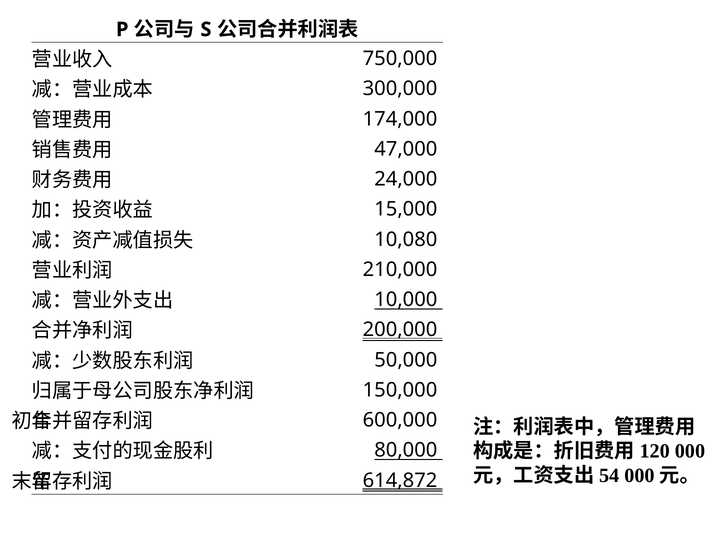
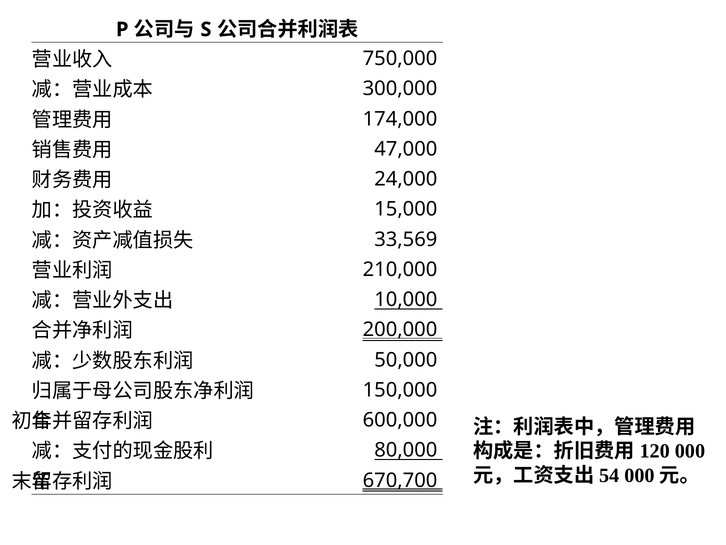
10,080: 10,080 -> 33,569
614,872: 614,872 -> 670,700
